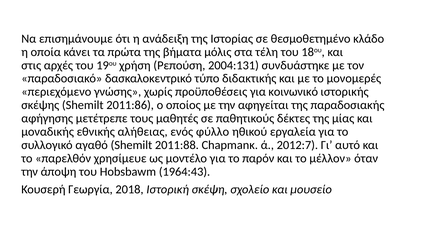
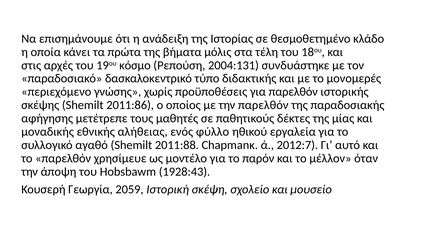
χρήση: χρήση -> κόσμο
για κοινωνικό: κοινωνικό -> παρελθόν
την αφηγείται: αφηγείται -> παρελθόν
1964:43: 1964:43 -> 1928:43
2018: 2018 -> 2059
